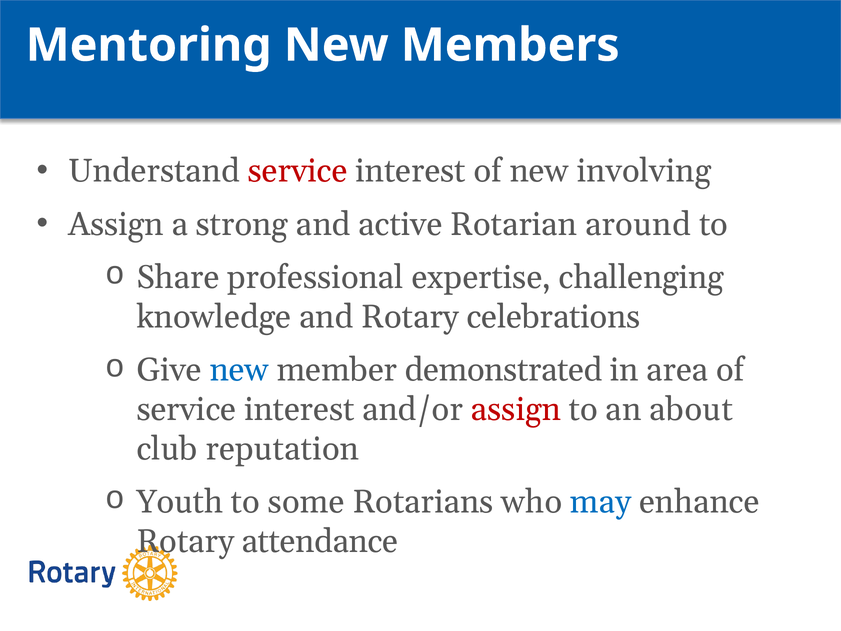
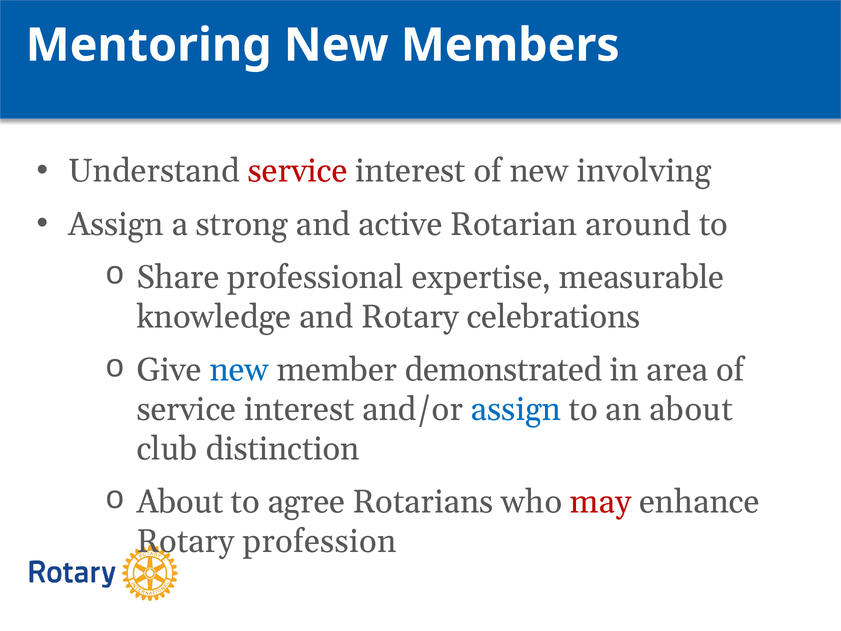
challenging: challenging -> measurable
assign at (516, 409) colour: red -> blue
reputation: reputation -> distinction
Youth at (180, 502): Youth -> About
some: some -> agree
may colour: blue -> red
attendance: attendance -> profession
